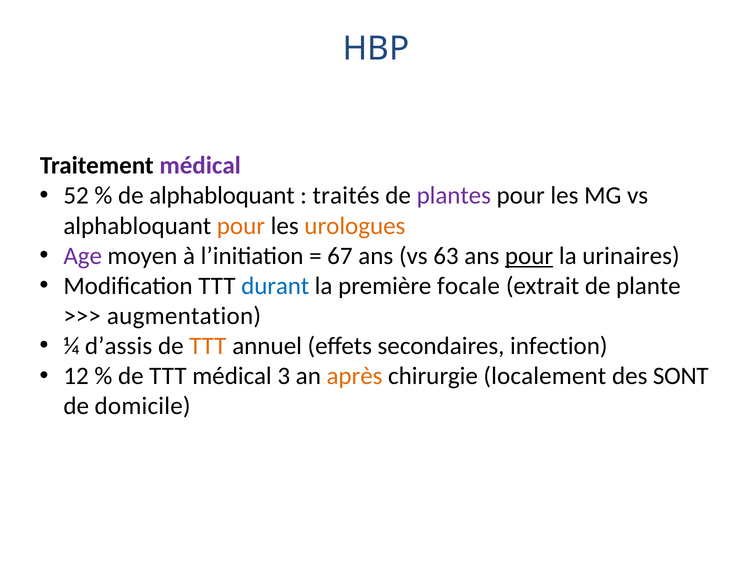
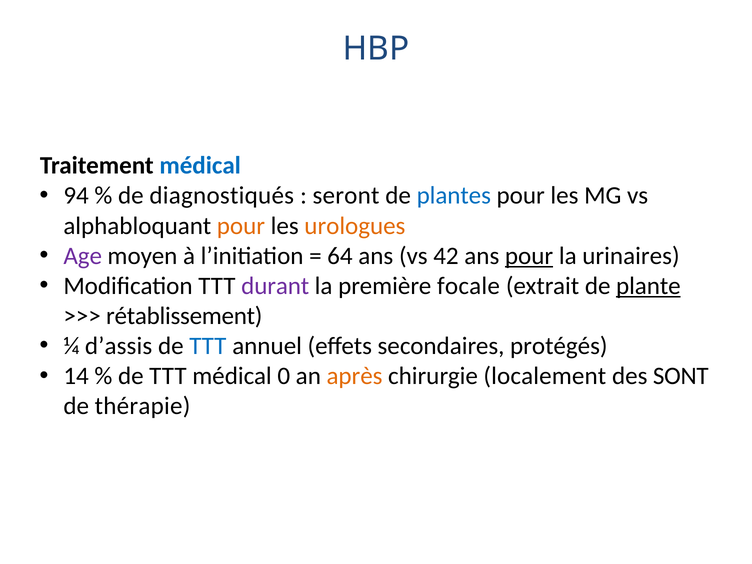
médical at (200, 166) colour: purple -> blue
52: 52 -> 94
de alphabloquant: alphabloquant -> diagnostiqués
traités: traités -> seront
plantes colour: purple -> blue
67: 67 -> 64
63: 63 -> 42
durant colour: blue -> purple
plante underline: none -> present
augmentation: augmentation -> rétablissement
TTT at (208, 346) colour: orange -> blue
infection: infection -> protégés
12: 12 -> 14
3: 3 -> 0
domicile: domicile -> thérapie
